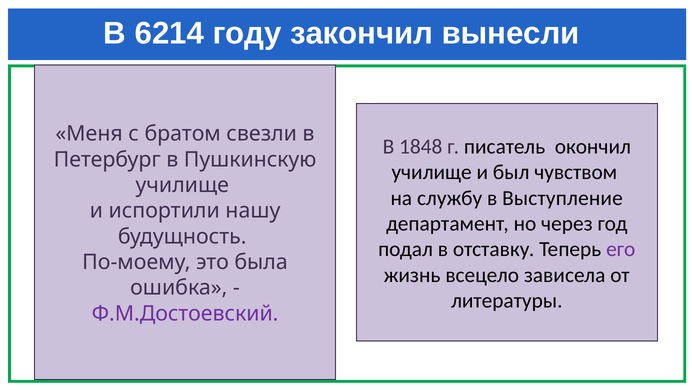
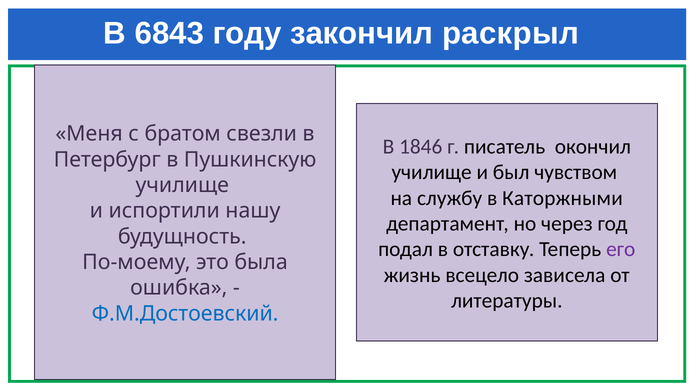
6214: 6214 -> 6843
вынесли: вынесли -> раскрыл
1848: 1848 -> 1846
Выступление: Выступление -> Каторжными
Ф.М.Достоевский colour: purple -> blue
